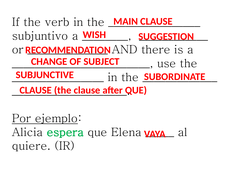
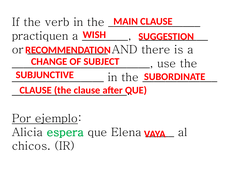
subjuntivo: subjuntivo -> practiquen
quiere: quiere -> chicos
